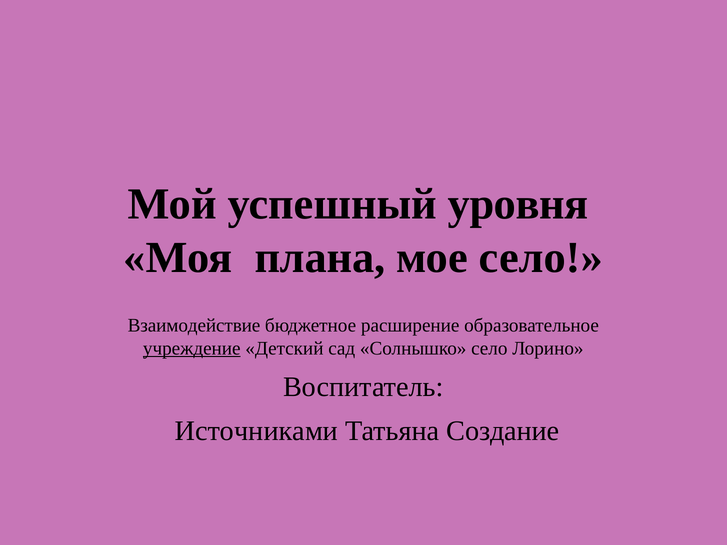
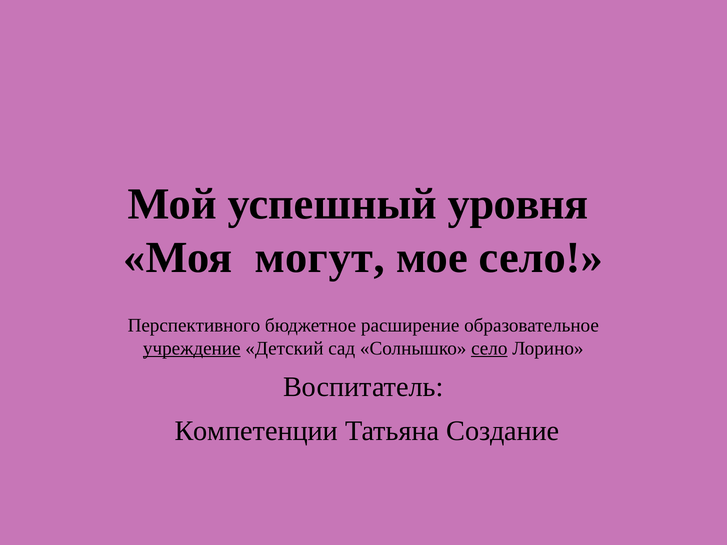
плана: плана -> могут
Взаимодействие: Взаимодействие -> Перспективного
село at (489, 348) underline: none -> present
Источниками: Источниками -> Компетенции
